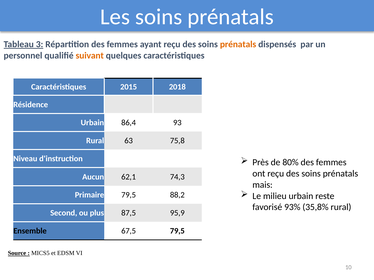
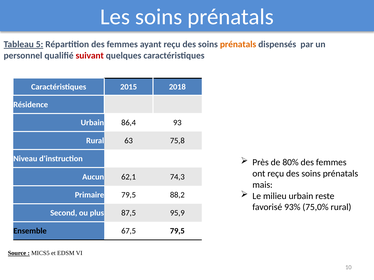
3: 3 -> 5
suivant colour: orange -> red
35,8%: 35,8% -> 75,0%
